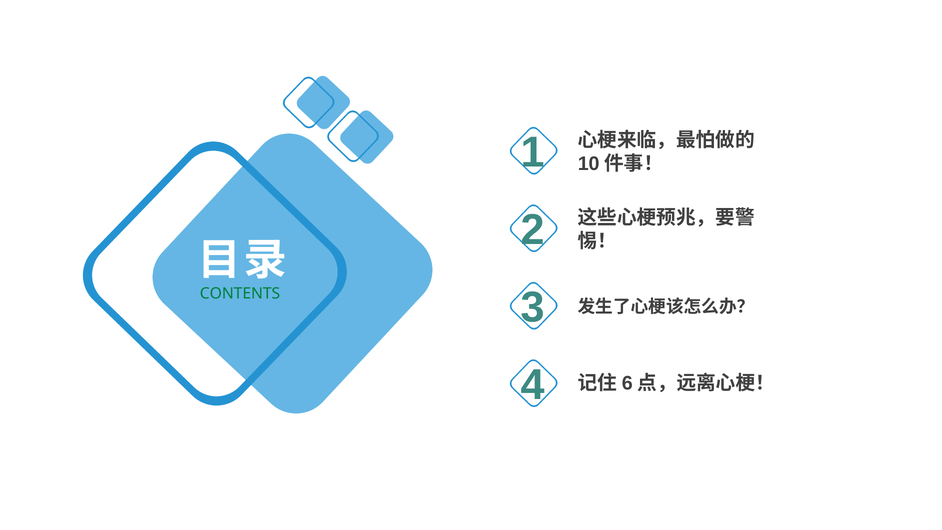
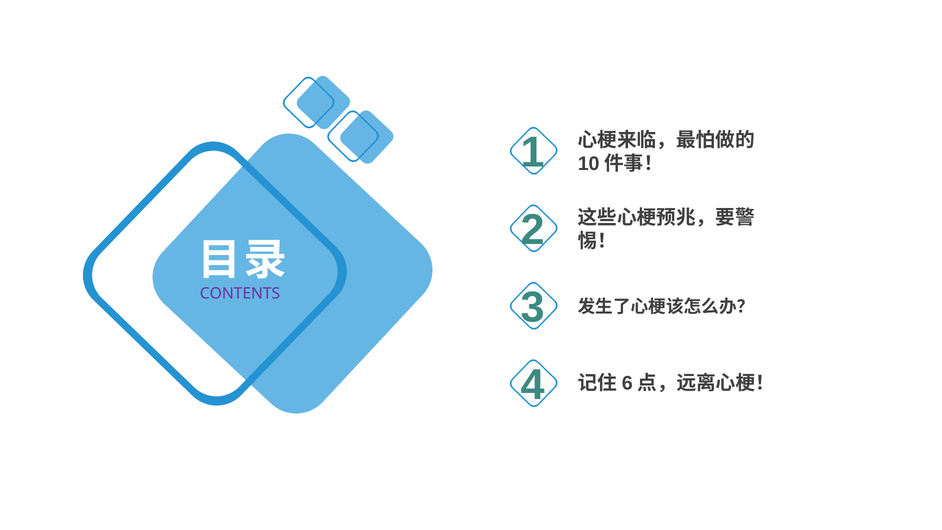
CONTENTS colour: green -> purple
